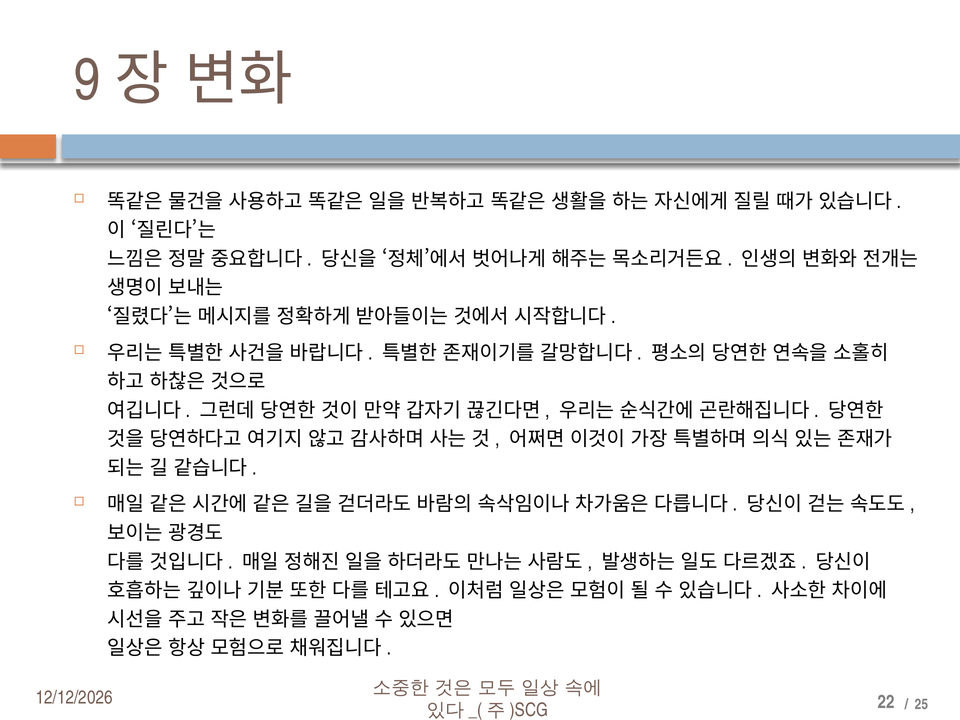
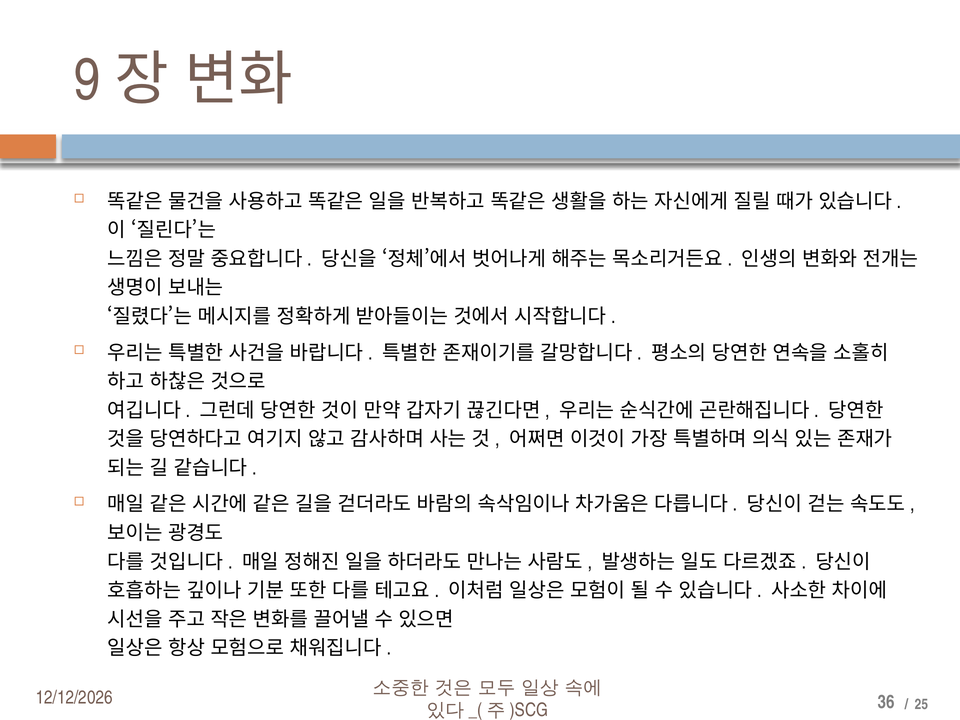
22: 22 -> 36
